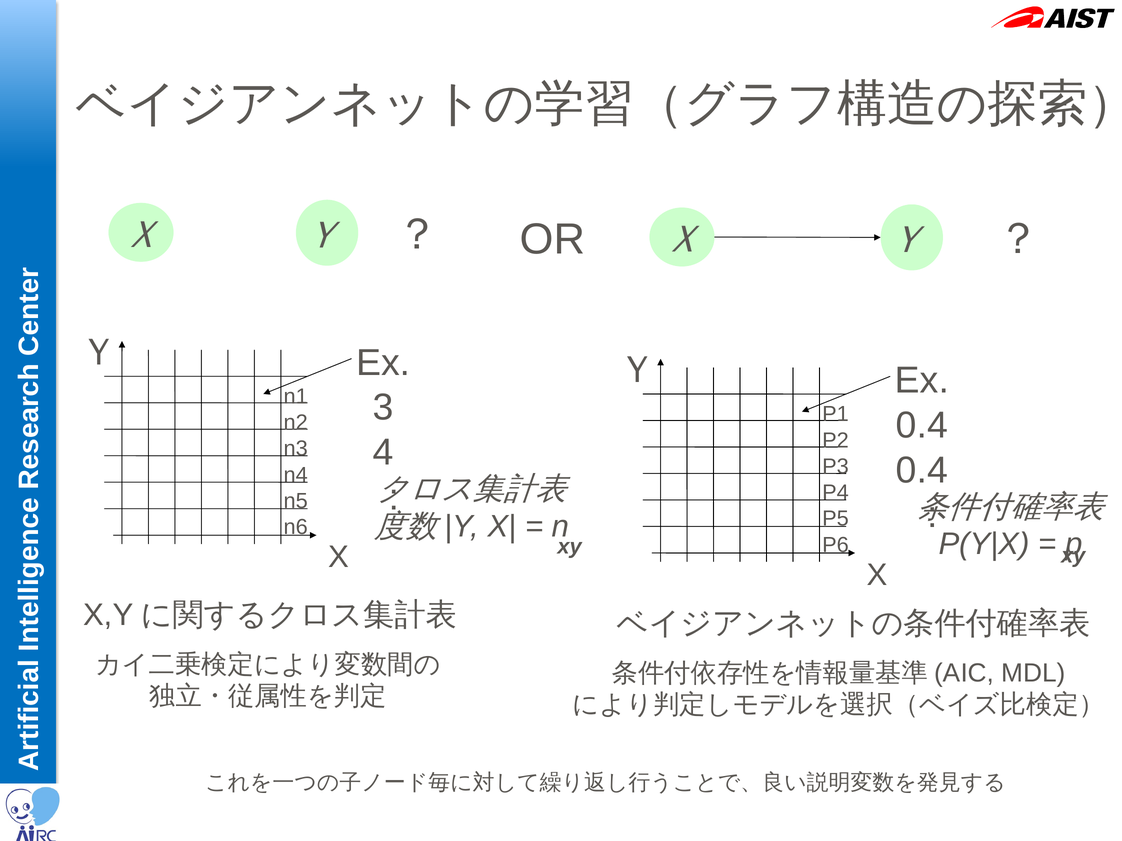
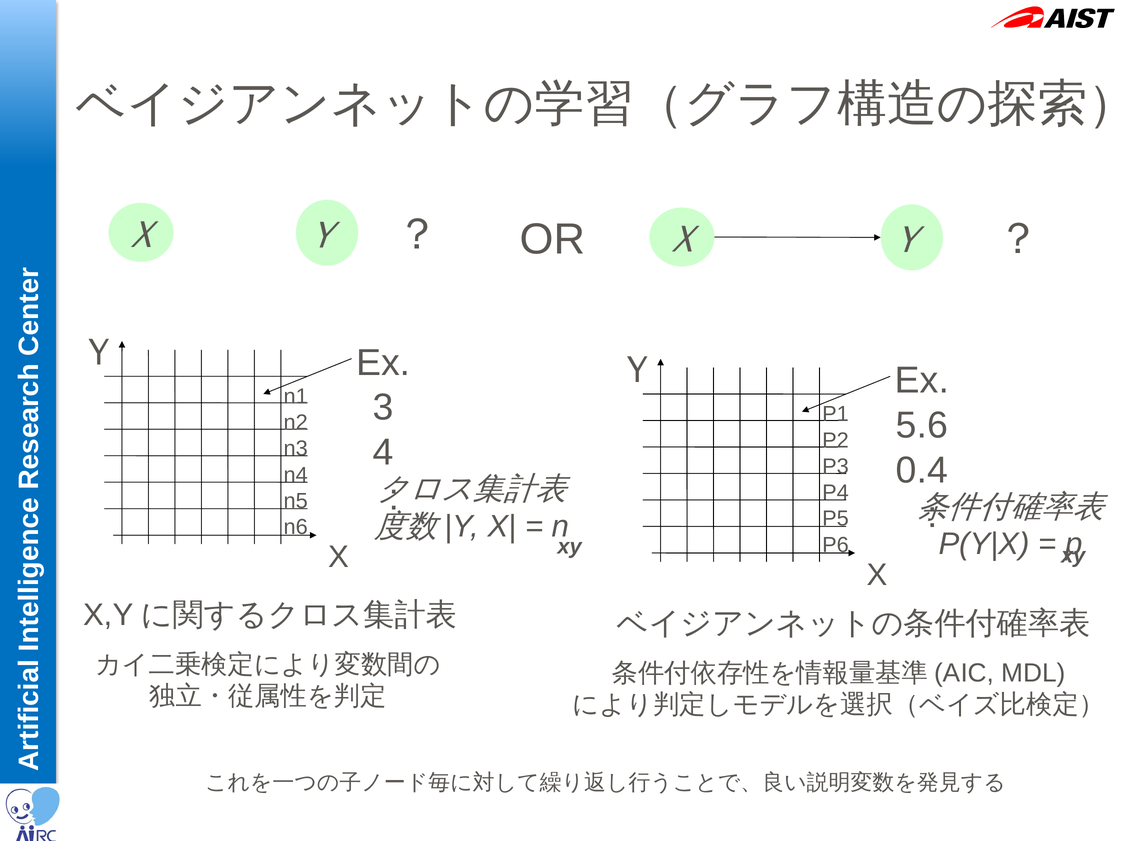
0.4 at (922, 426): 0.4 -> 5.6
